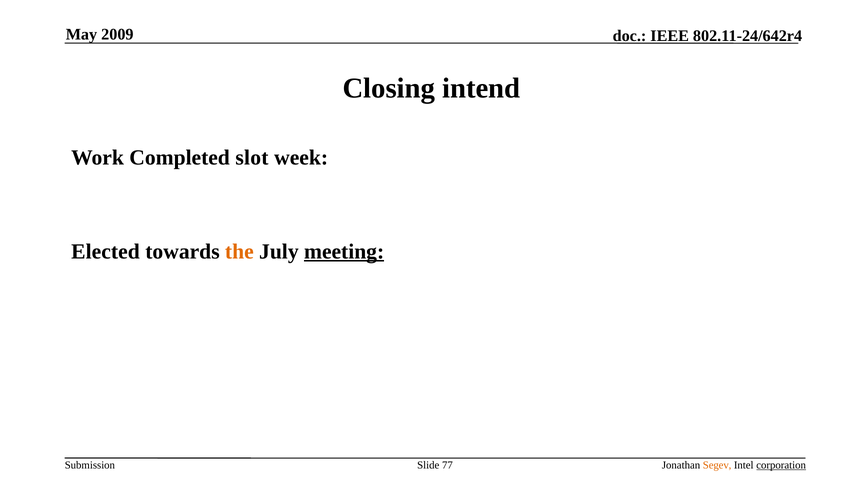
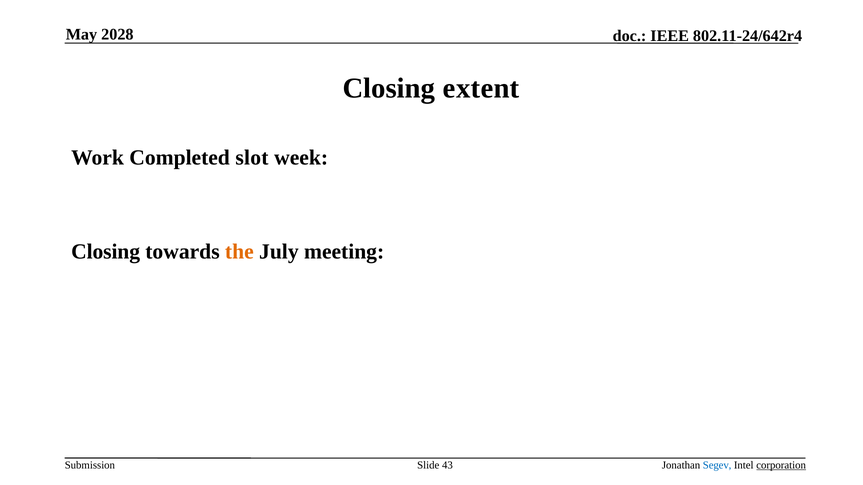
2009: 2009 -> 2028
intend: intend -> extent
Elected at (106, 252): Elected -> Closing
meeting underline: present -> none
77: 77 -> 43
Segev colour: orange -> blue
